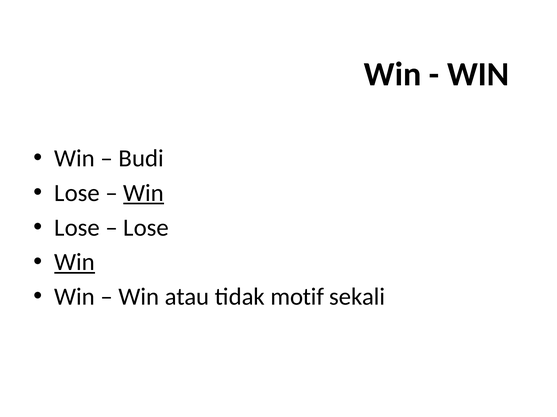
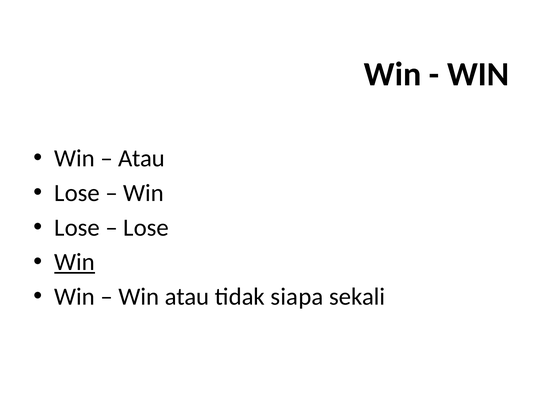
Budi at (141, 159): Budi -> Atau
Win at (144, 193) underline: present -> none
motif: motif -> siapa
